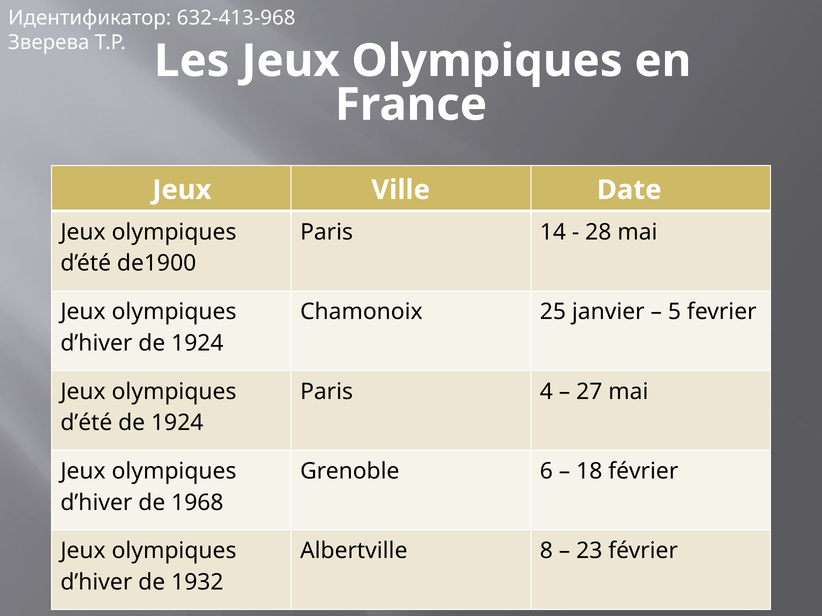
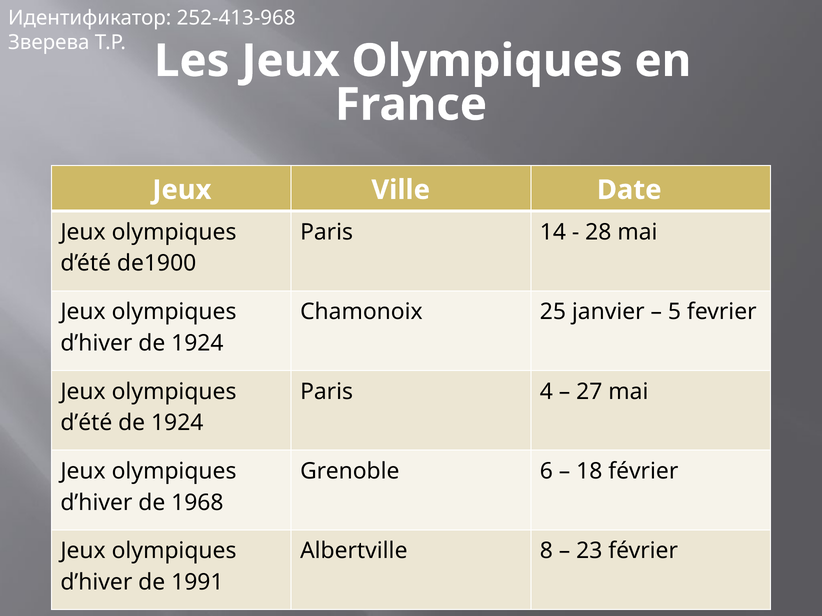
632-413-968: 632-413-968 -> 252-413-968
1932: 1932 -> 1991
